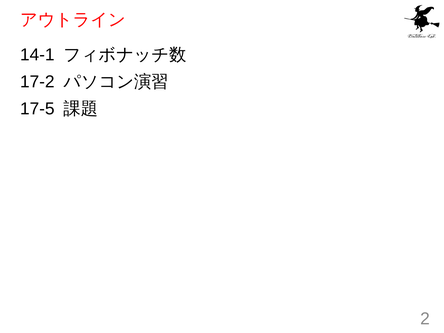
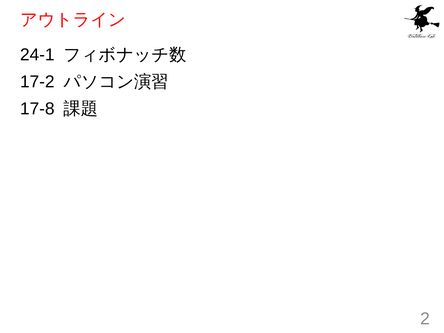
14-1: 14-1 -> 24-1
17-5: 17-5 -> 17-8
